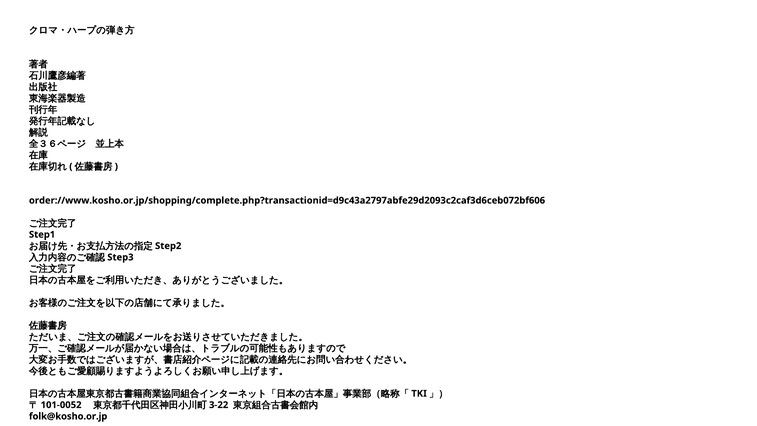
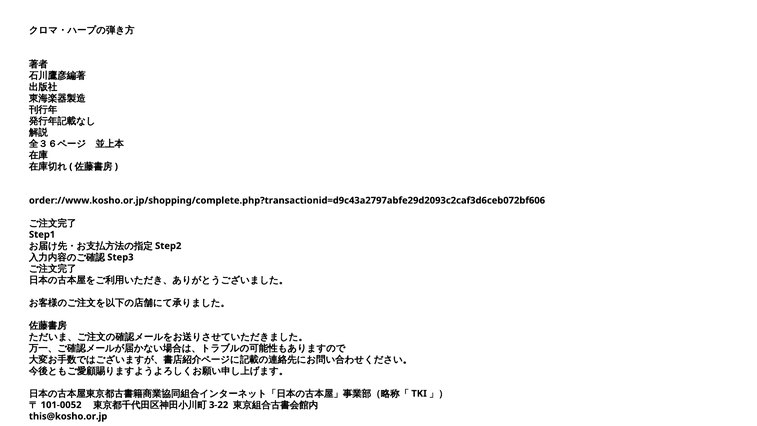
folk@kosho.or.jp: folk@kosho.or.jp -> this@kosho.or.jp
